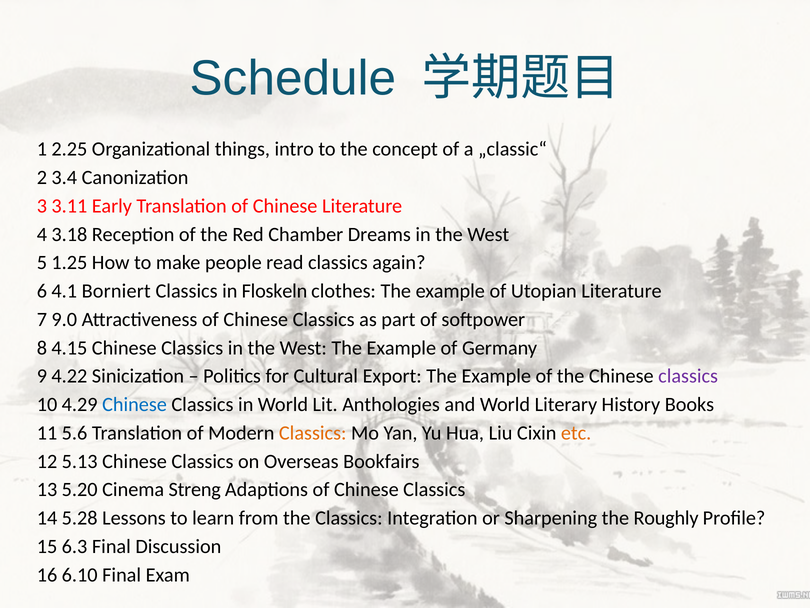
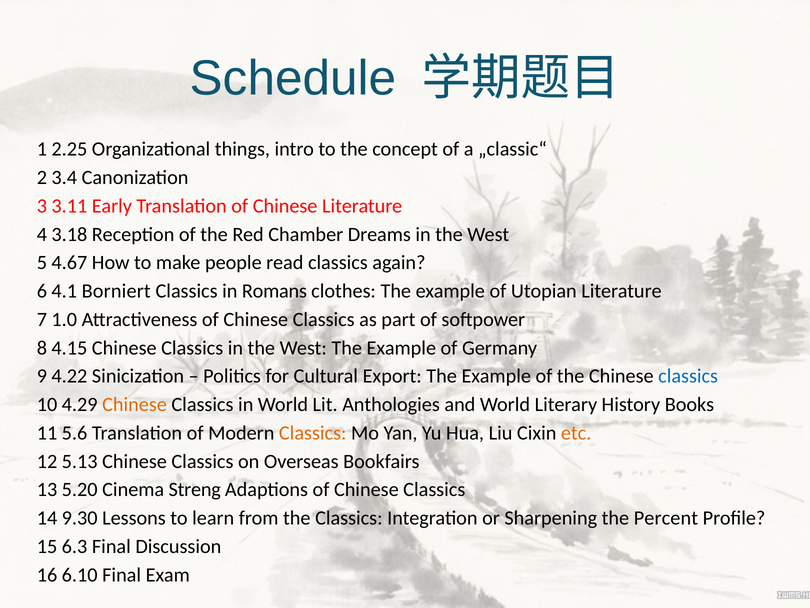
1.25: 1.25 -> 4.67
Floskeln: Floskeln -> Romans
9.0: 9.0 -> 1.0
classics at (688, 376) colour: purple -> blue
Chinese at (135, 404) colour: blue -> orange
5.28: 5.28 -> 9.30
Roughly: Roughly -> Percent
